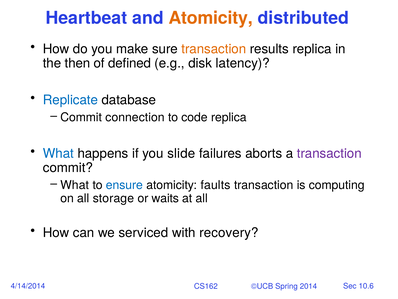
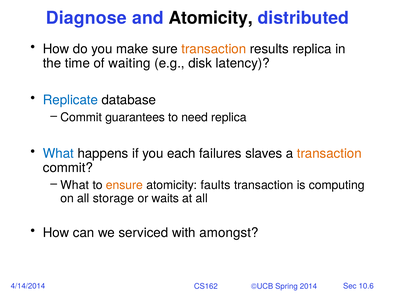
Heartbeat: Heartbeat -> Diagnose
Atomicity at (211, 18) colour: orange -> black
then: then -> time
defined: defined -> waiting
connection: connection -> guarantees
code: code -> need
slide: slide -> each
aborts: aborts -> slaves
transaction at (329, 153) colour: purple -> orange
ensure colour: blue -> orange
recovery: recovery -> amongst
